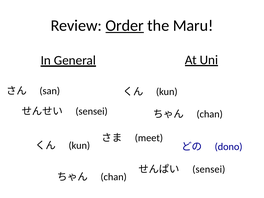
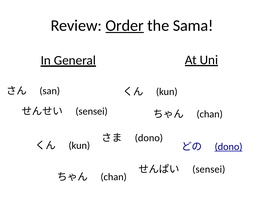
Maru: Maru -> Sama
meet at (149, 138): meet -> dono
dono at (229, 147) underline: none -> present
